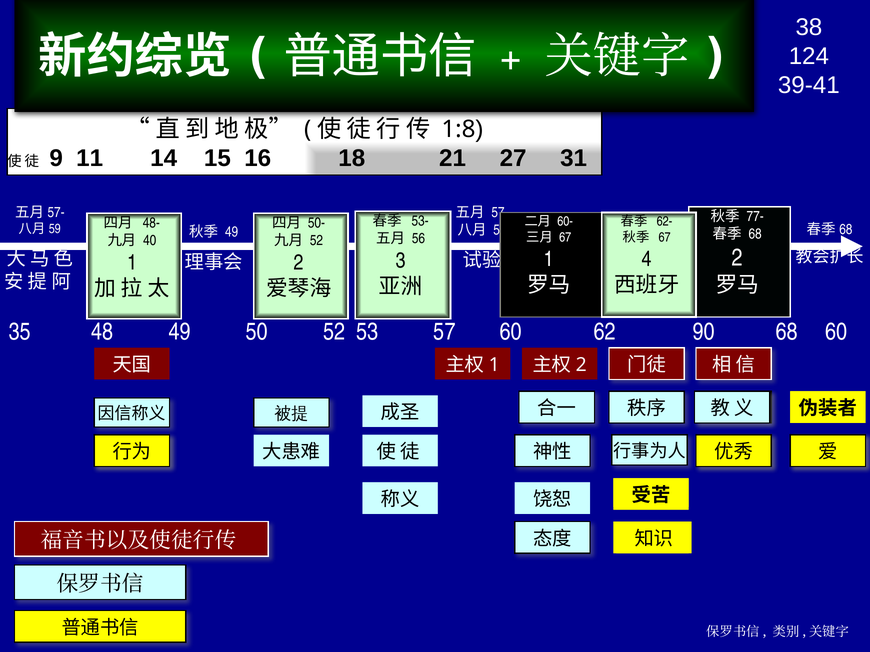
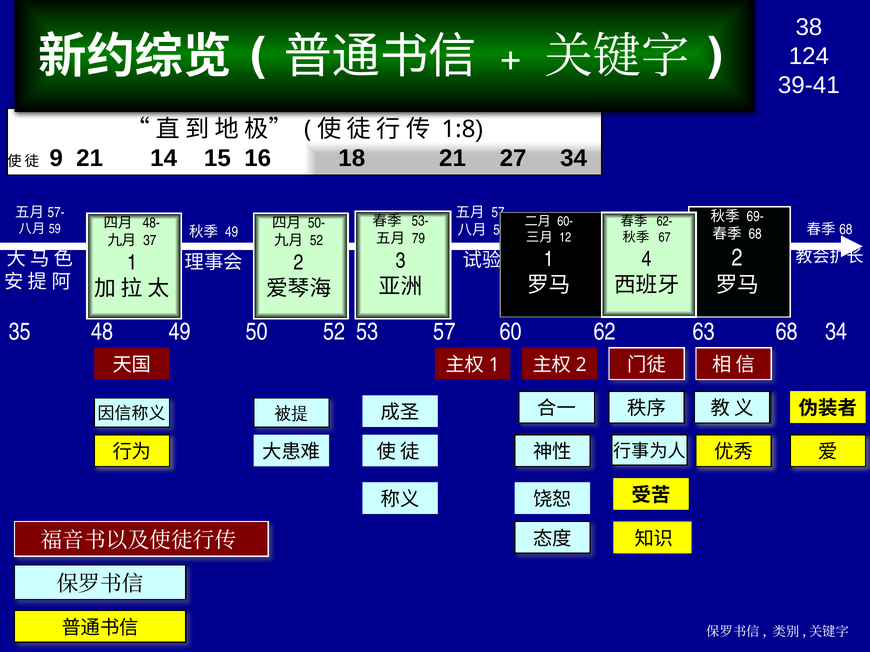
9 11: 11 -> 21
27 31: 31 -> 34
77-: 77- -> 69-
67 at (565, 238): 67 -> 12
56: 56 -> 79
40: 40 -> 37
90: 90 -> 63
68 60: 60 -> 34
